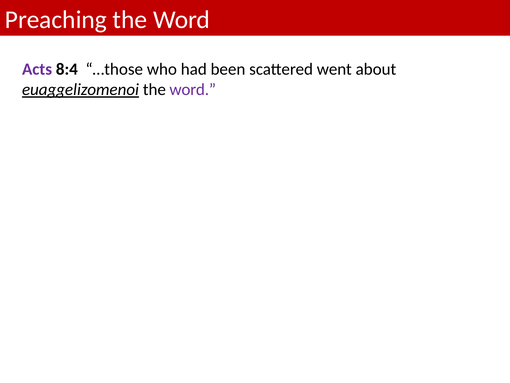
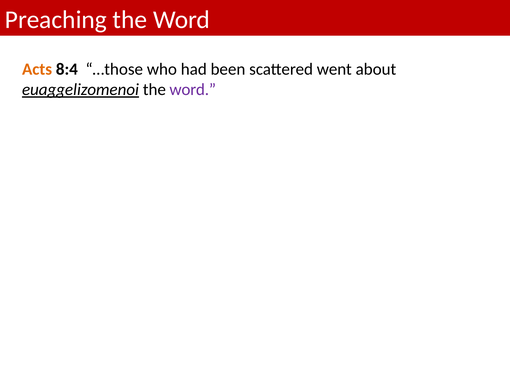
Acts colour: purple -> orange
